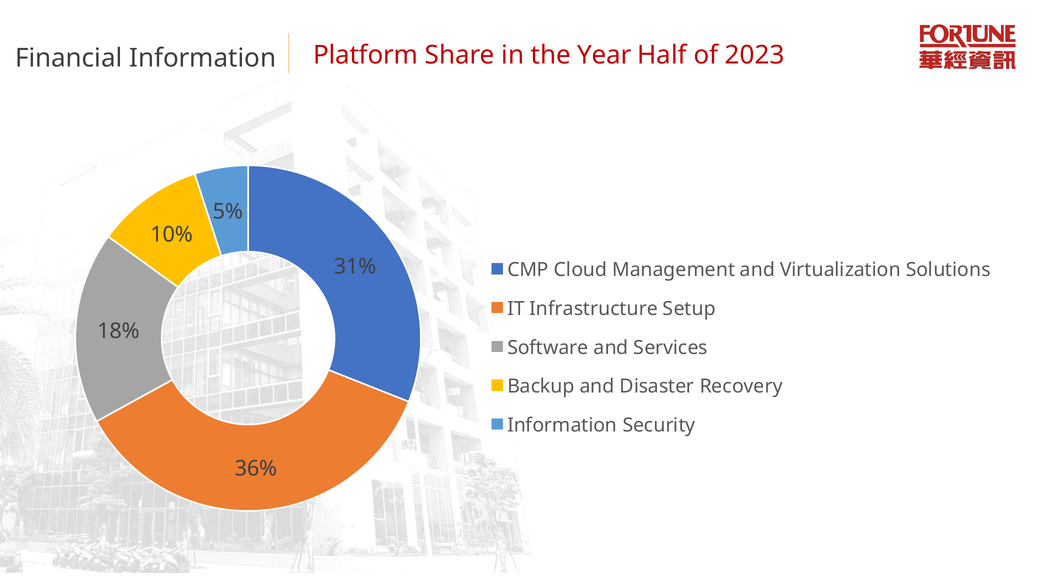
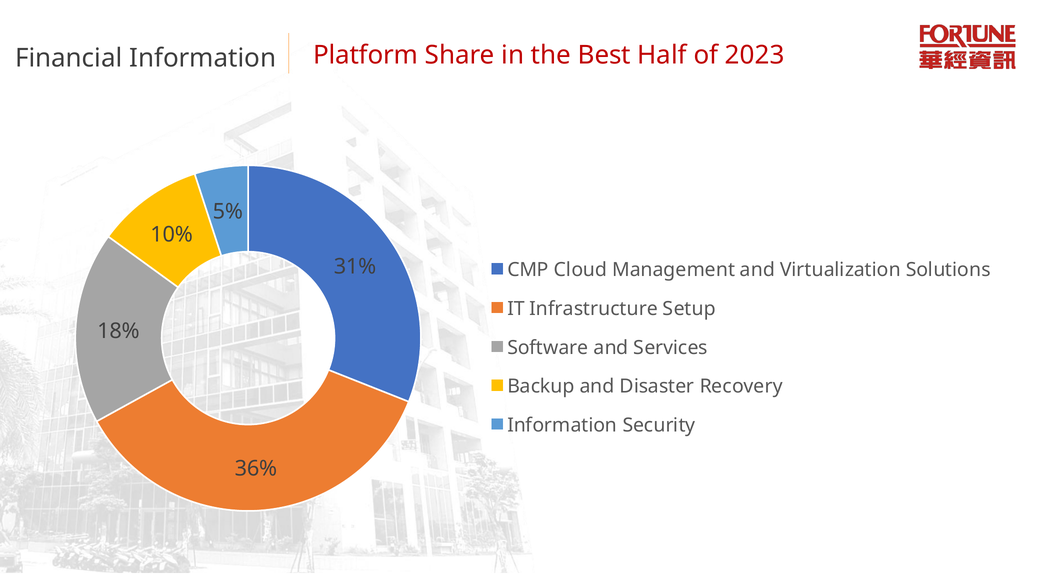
Year: Year -> Best
